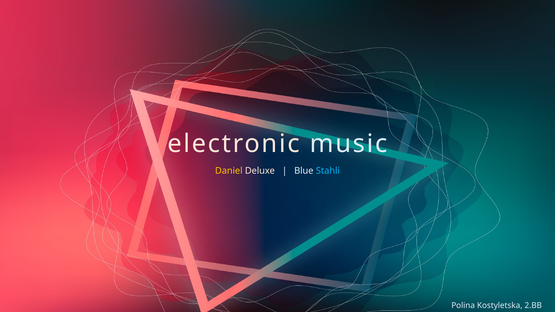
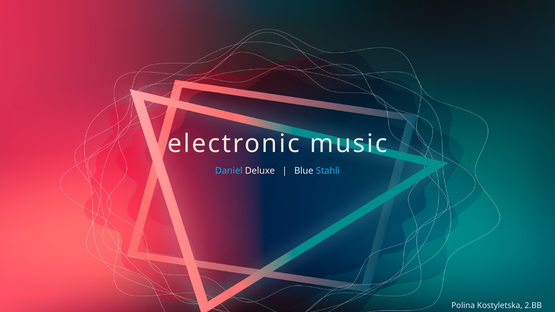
Daniel colour: yellow -> light blue
